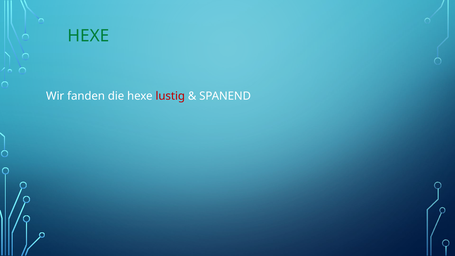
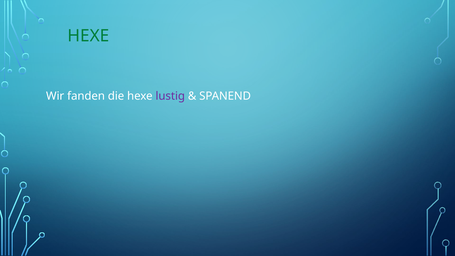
lustig colour: red -> purple
